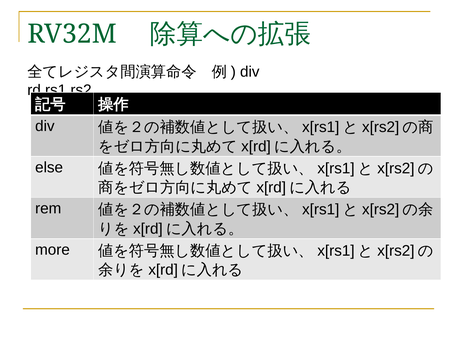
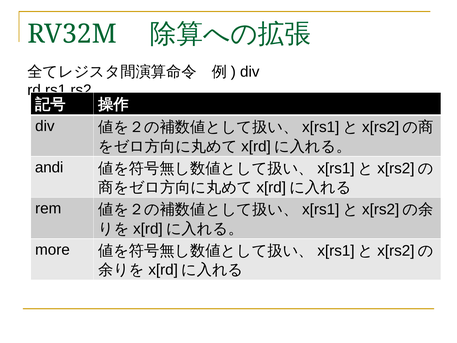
else: else -> andi
